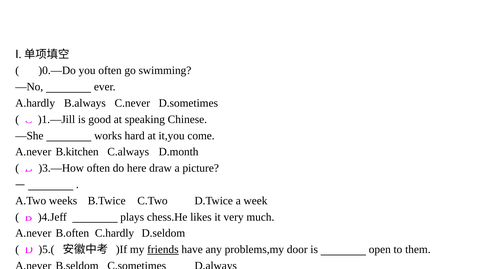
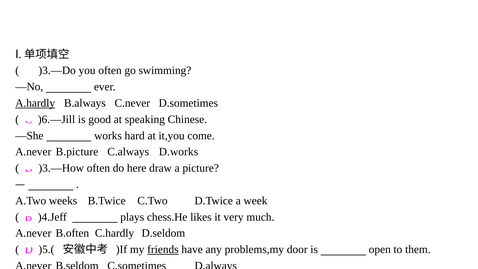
)0.—Do: )0.—Do -> )3.—Do
A.hardly underline: none -> present
)1.—Jill: )1.—Jill -> )6.—Jill
B.kitchen: B.kitchen -> B.picture
D.month: D.month -> D.works
